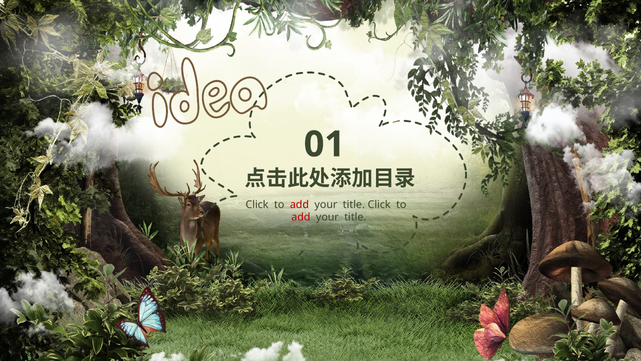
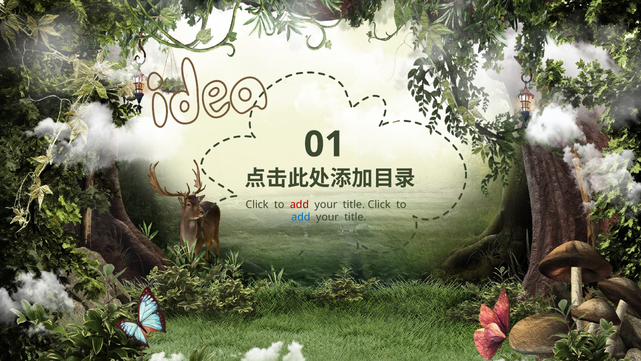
add at (301, 217) colour: red -> blue
